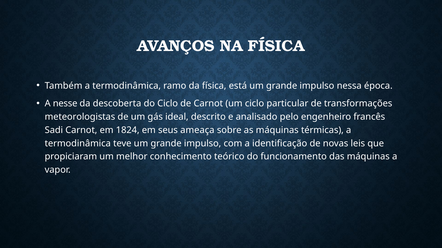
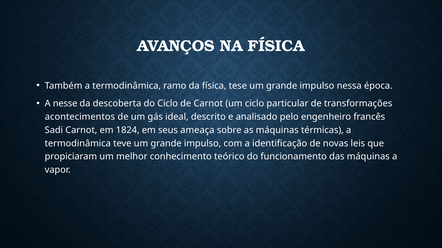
está: está -> tese
meteorologistas: meteorologistas -> acontecimentos
